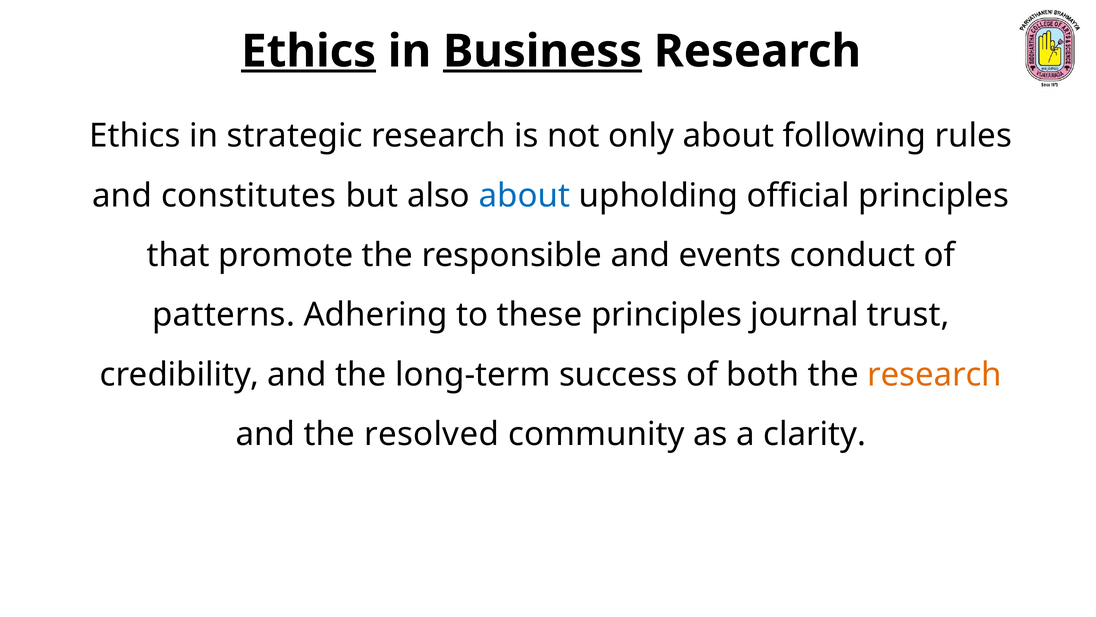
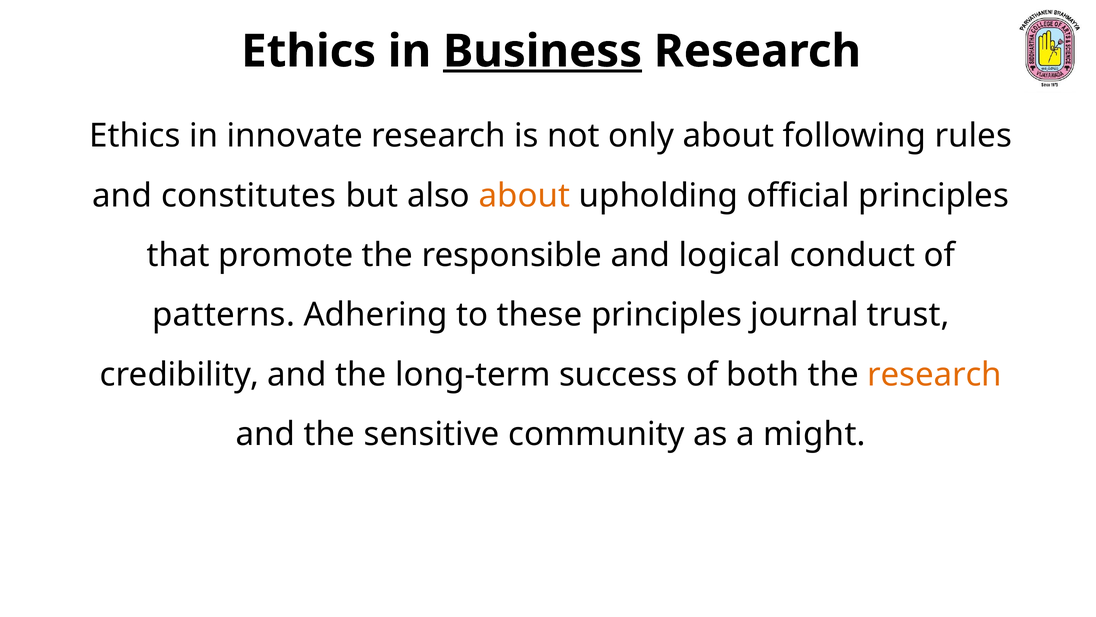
Ethics at (309, 51) underline: present -> none
strategic: strategic -> innovate
about at (524, 195) colour: blue -> orange
events: events -> logical
resolved: resolved -> sensitive
clarity: clarity -> might
